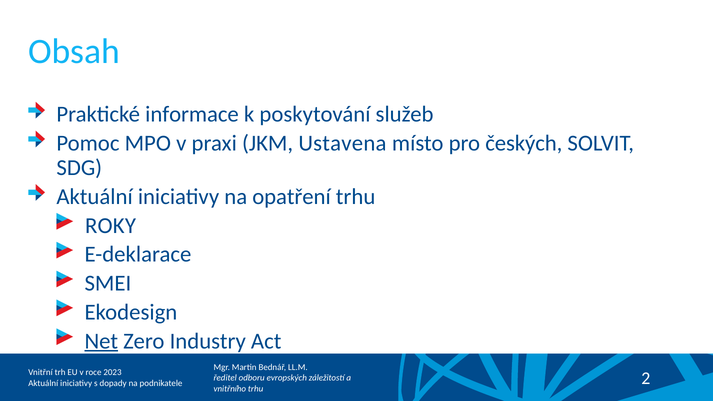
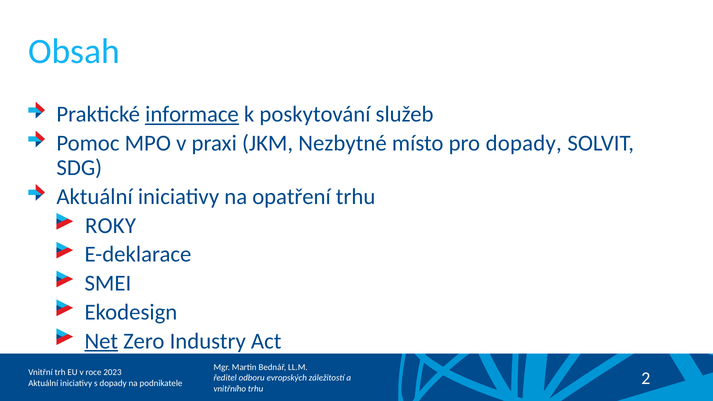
informace underline: none -> present
Ustavena: Ustavena -> Nezbytné
pro českých: českých -> dopady
